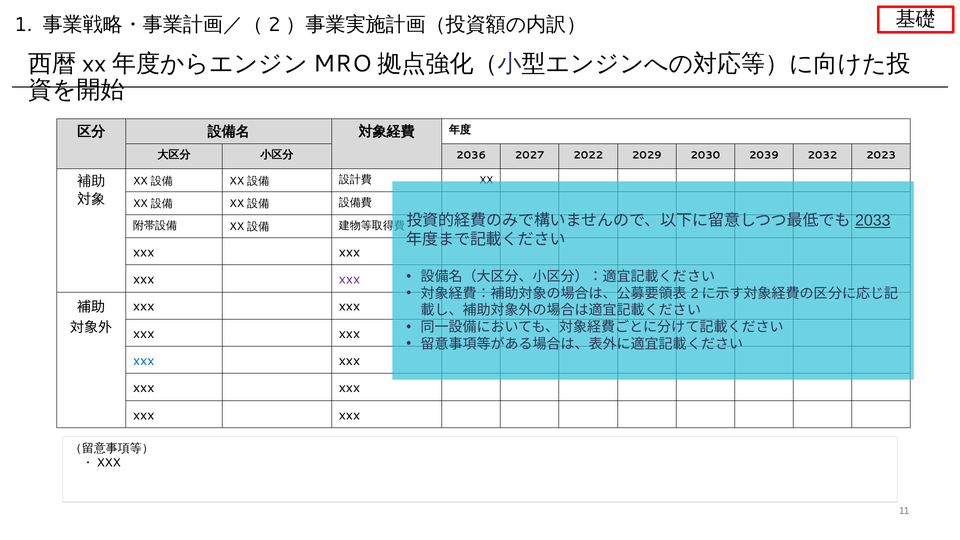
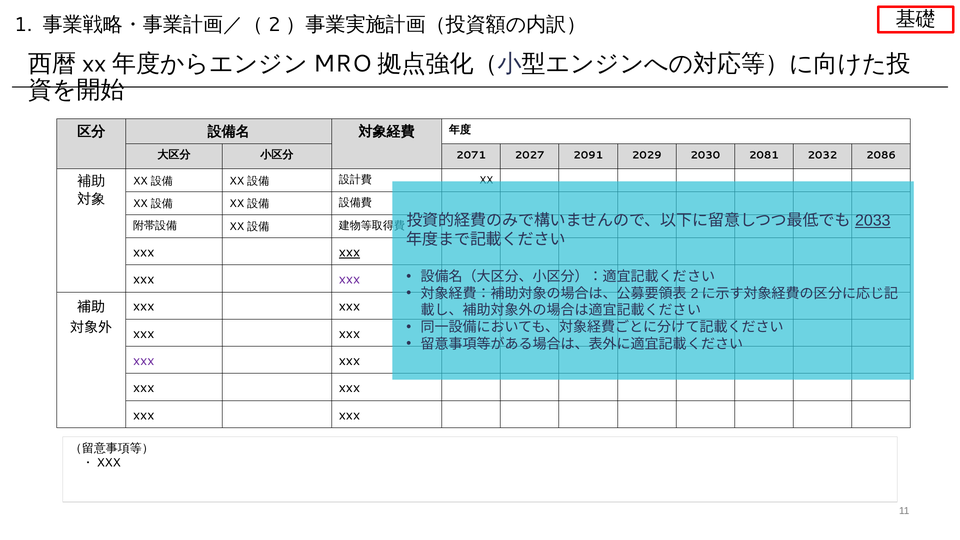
2036: 2036 -> 2071
2022: 2022 -> 2091
2039: 2039 -> 2081
2023: 2023 -> 2086
xxx at (349, 252) underline: none -> present
xxx at (144, 361) colour: blue -> purple
